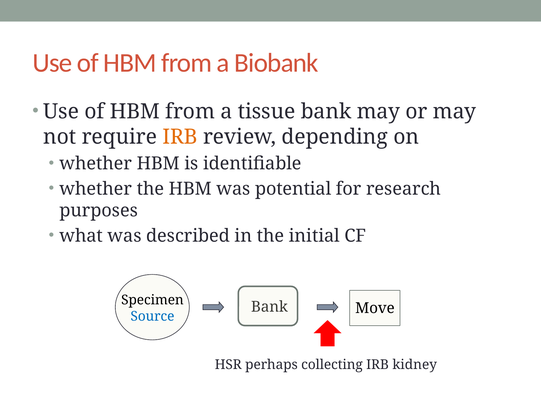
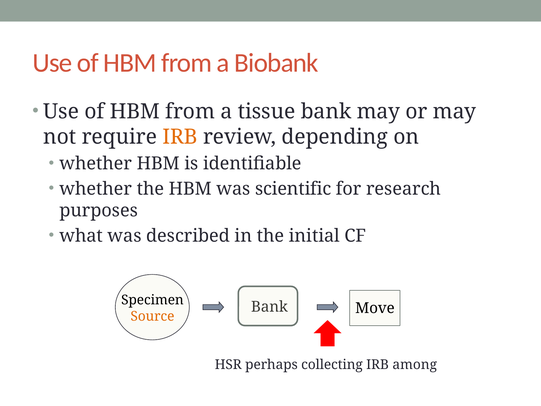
potential: potential -> scientific
Source colour: blue -> orange
kidney: kidney -> among
